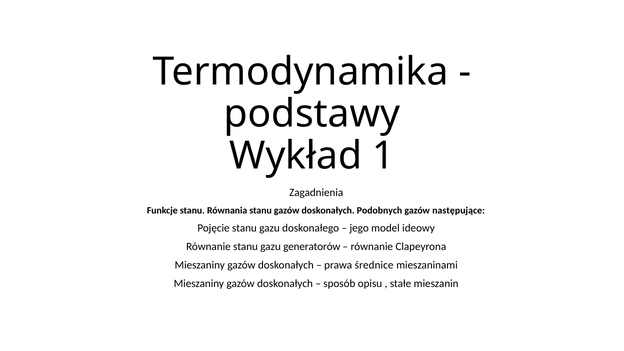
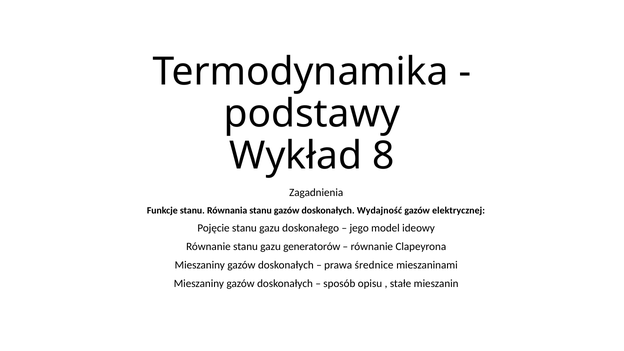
1: 1 -> 8
Podobnych: Podobnych -> Wydajność
następujące: następujące -> elektrycznej
